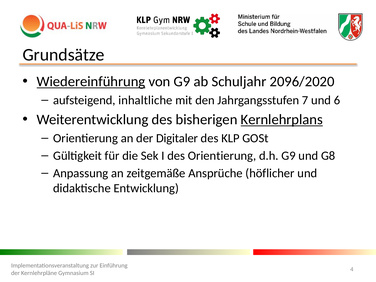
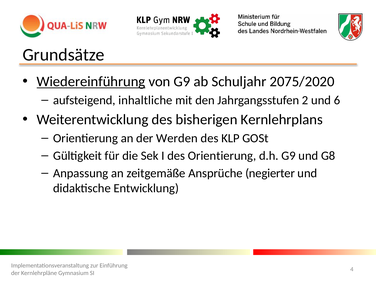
2096/2020: 2096/2020 -> 2075/2020
7: 7 -> 2
Kernlehrplans underline: present -> none
Digitaler: Digitaler -> Werden
höflicher: höflicher -> negierter
